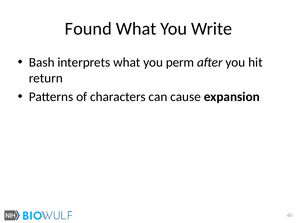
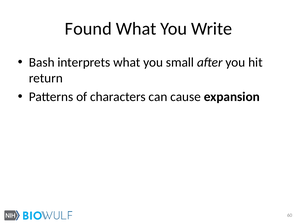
perm: perm -> small
